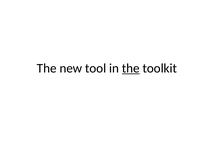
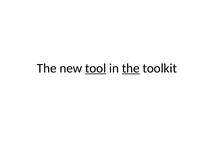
tool underline: none -> present
